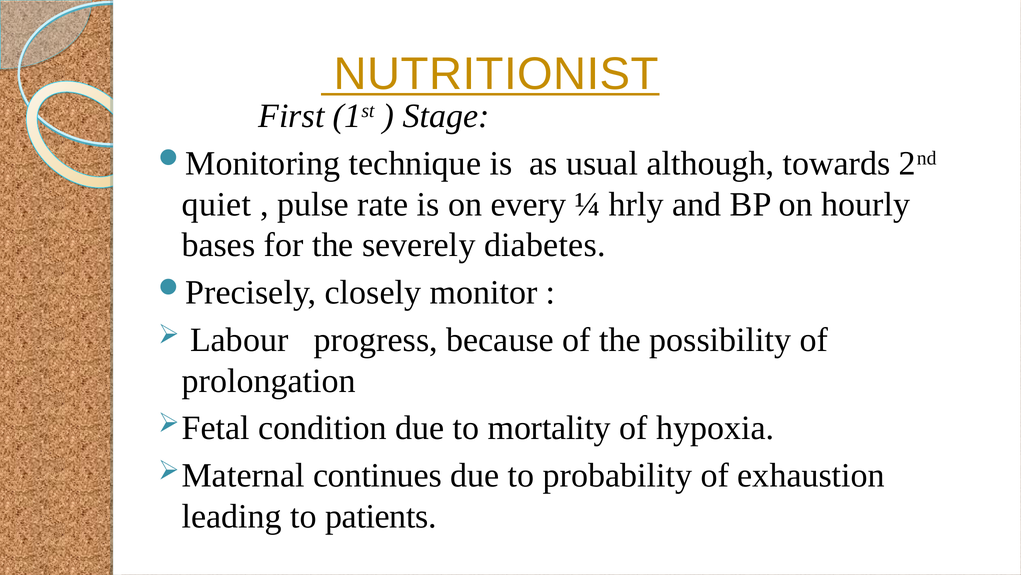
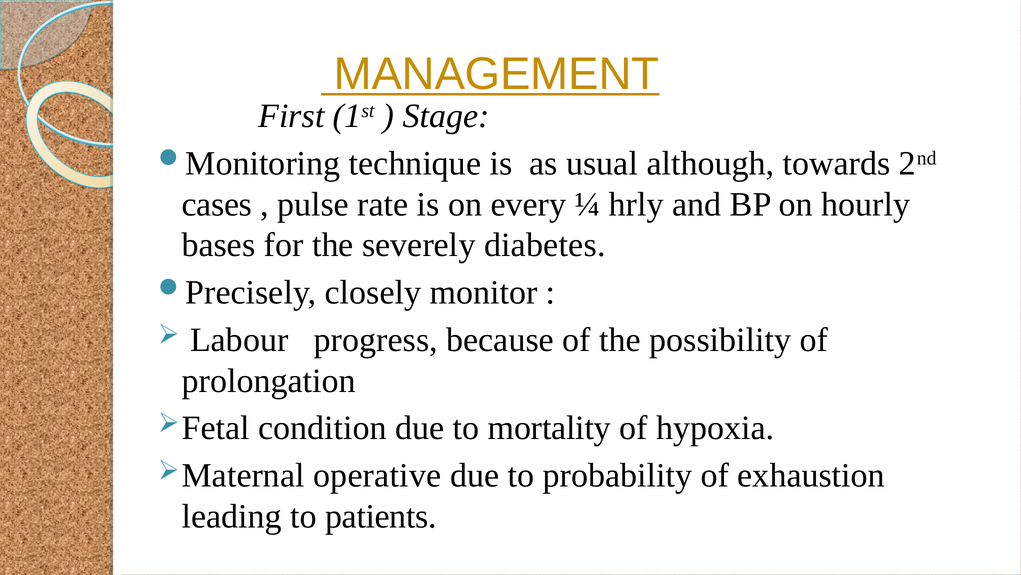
NUTRITIONIST: NUTRITIONIST -> MANAGEMENT
quiet: quiet -> cases
continues: continues -> operative
